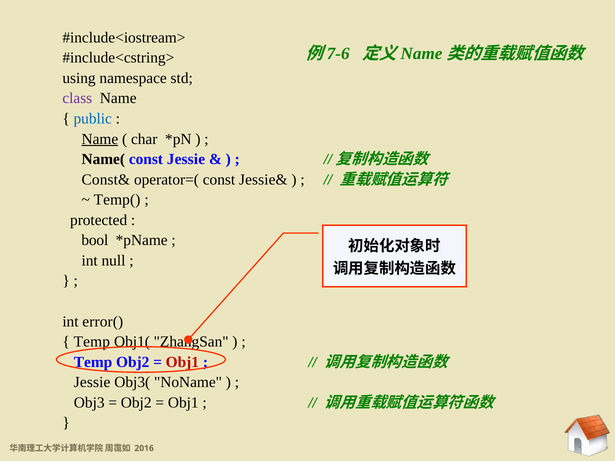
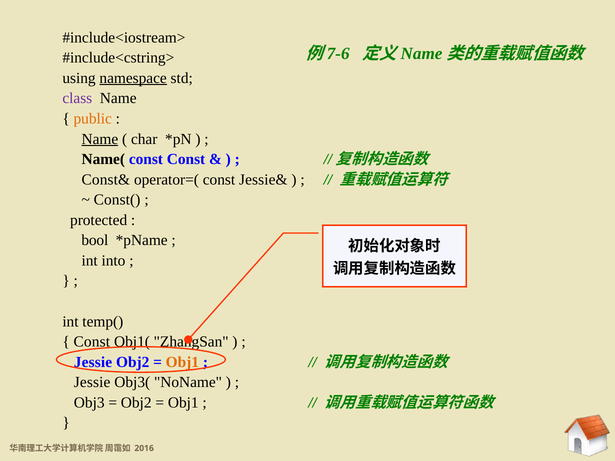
namespace underline: none -> present
public colour: blue -> orange
const Jessie: Jessie -> Const
Temp(: Temp( -> Const(
null: null -> into
error(: error( -> temp(
Temp at (92, 342): Temp -> Const
Temp at (93, 362): Temp -> Jessie
Obj1 at (182, 362) colour: red -> orange
